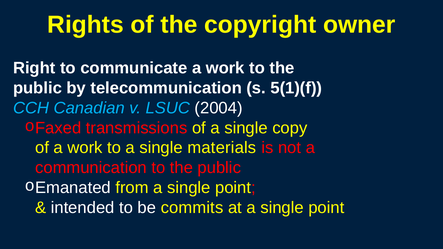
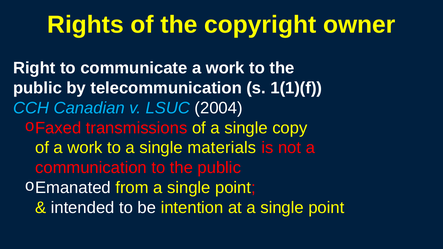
5(1)(f: 5(1)(f -> 1(1)(f
commits: commits -> intention
